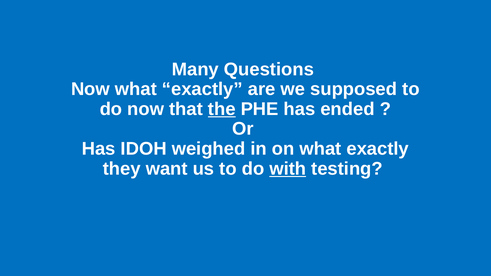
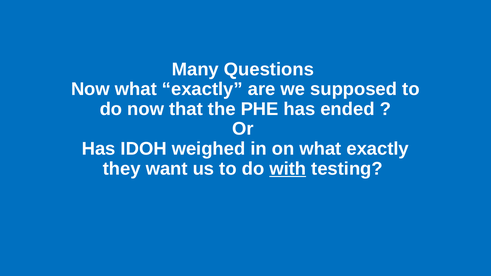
the underline: present -> none
